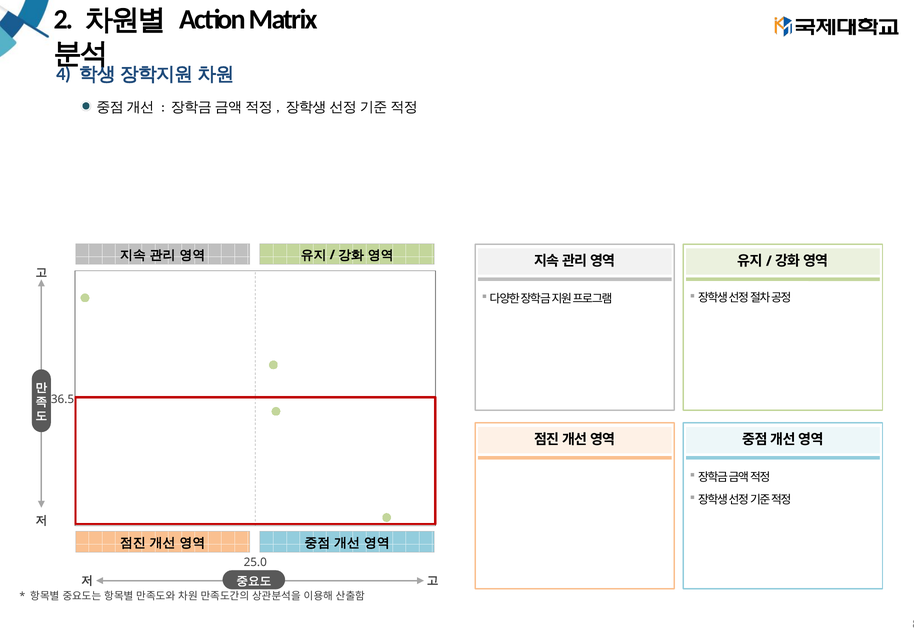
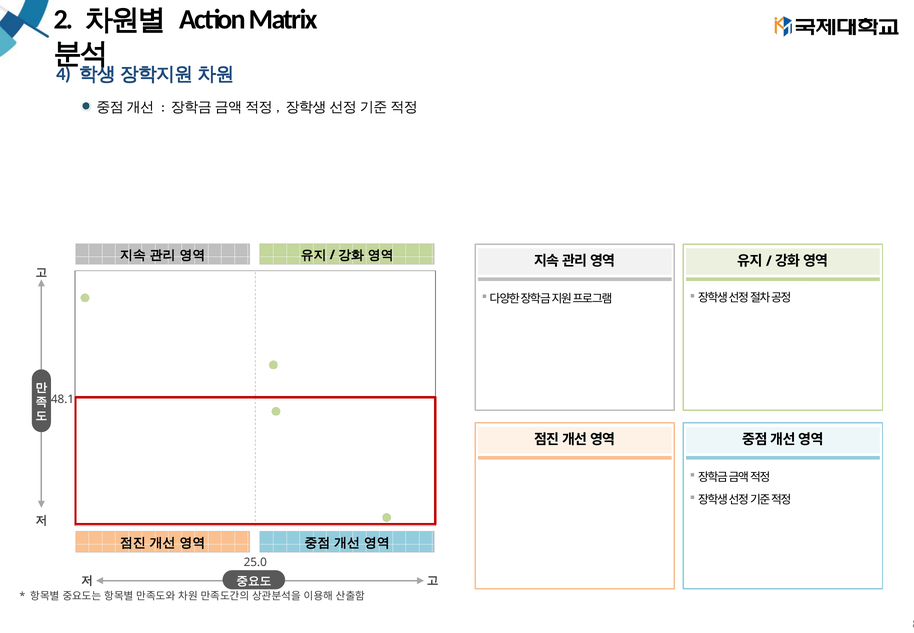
36.5: 36.5 -> 48.1
